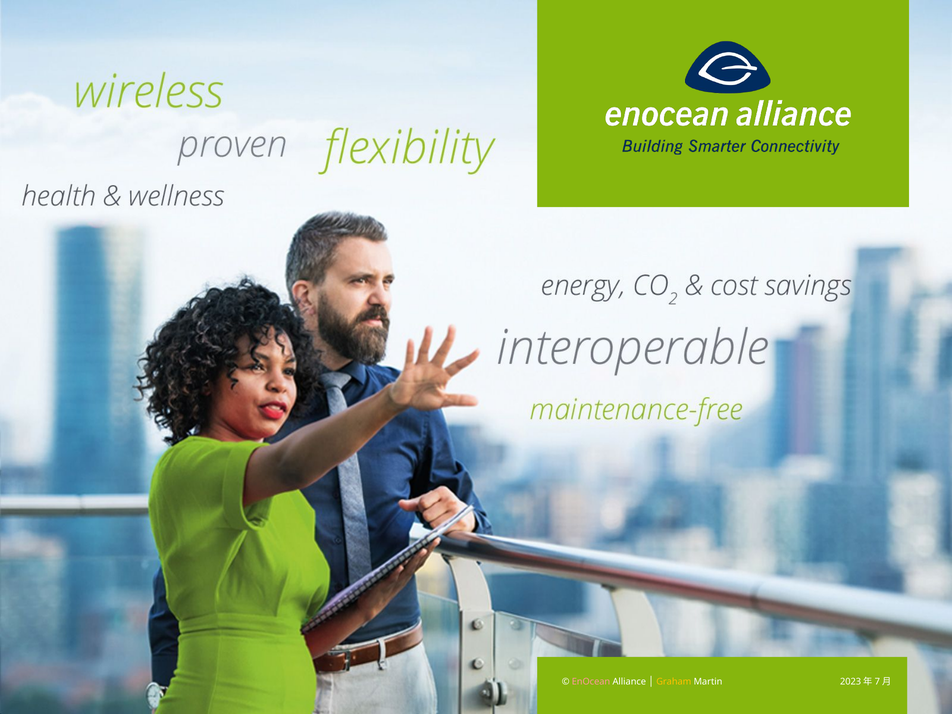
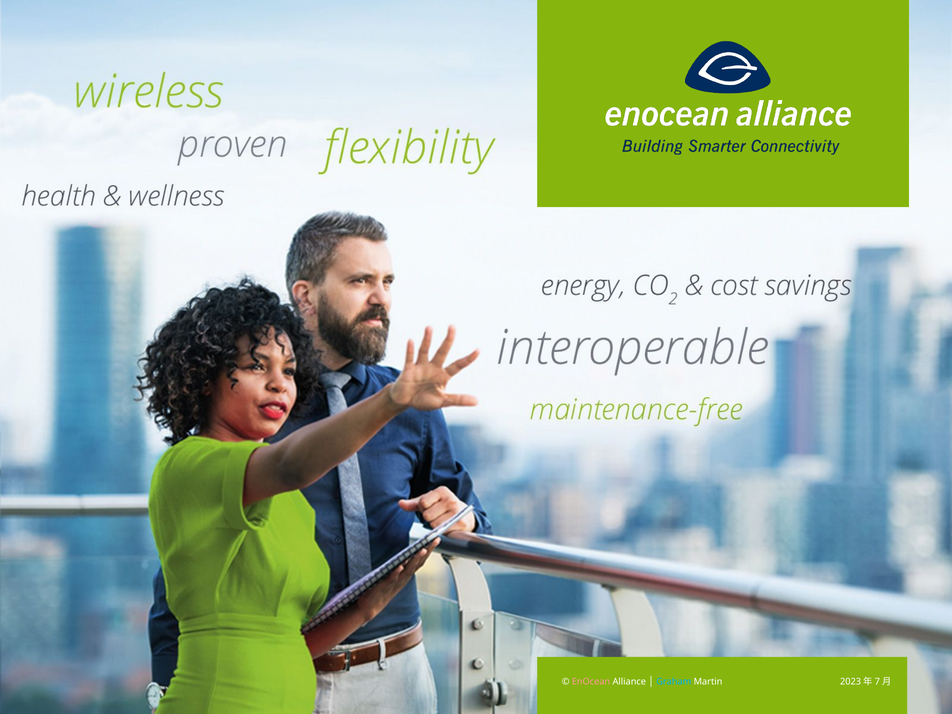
Graham colour: yellow -> light blue
